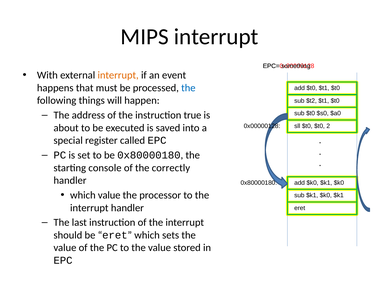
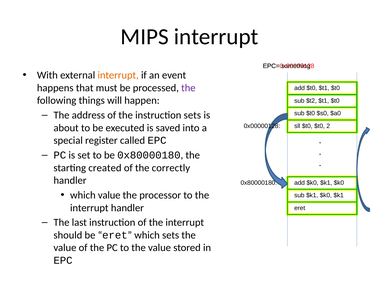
the at (188, 88) colour: blue -> purple
instruction true: true -> sets
console: console -> created
